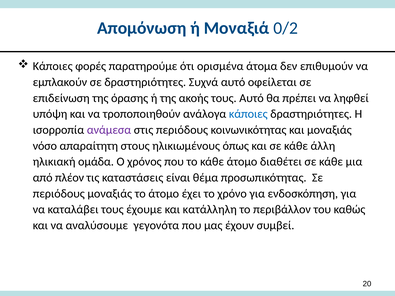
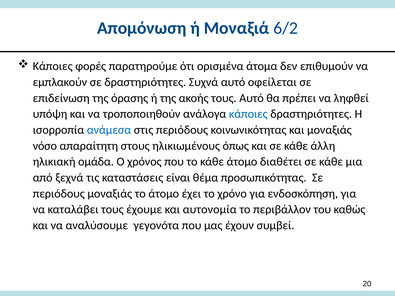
0/2: 0/2 -> 6/2
ανάμεσα colour: purple -> blue
πλέον: πλέον -> ξεχνά
κατάλληλη: κατάλληλη -> αυτονομία
